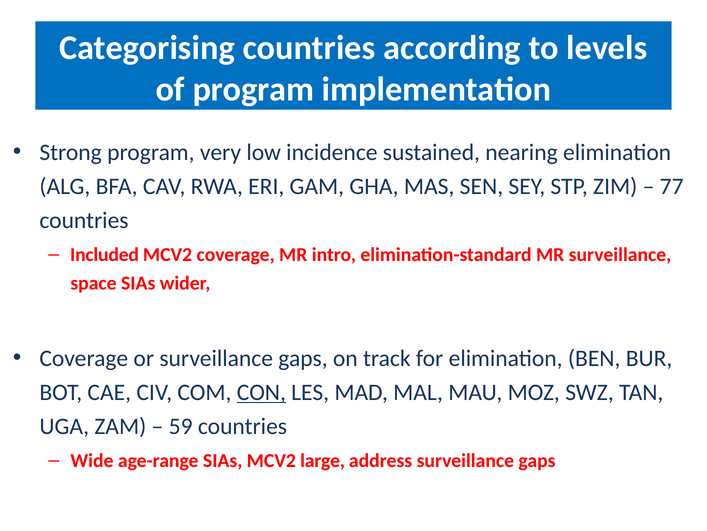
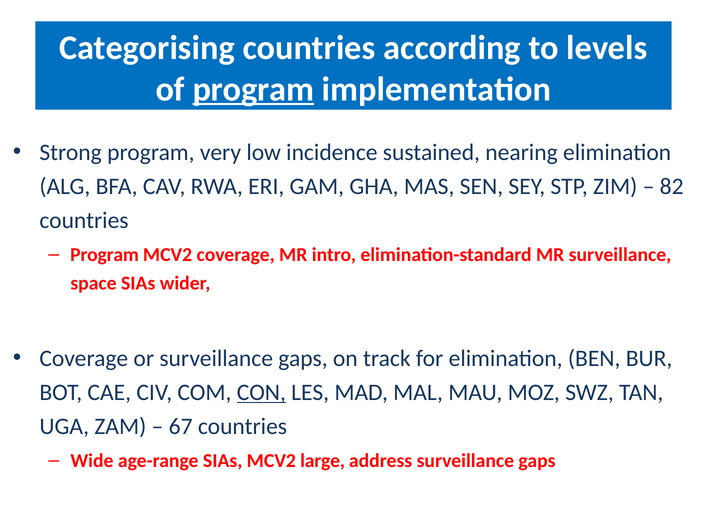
program at (253, 89) underline: none -> present
77: 77 -> 82
Included at (105, 254): Included -> Program
59: 59 -> 67
